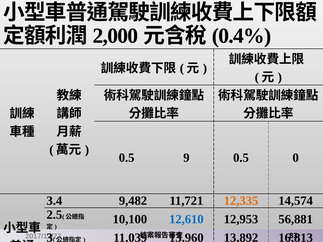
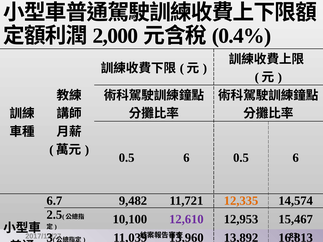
9 at (186, 158): 9 -> 6
0 at (296, 158): 0 -> 6
3.4: 3.4 -> 6.7
12,610 colour: blue -> purple
56,881: 56,881 -> 15,467
